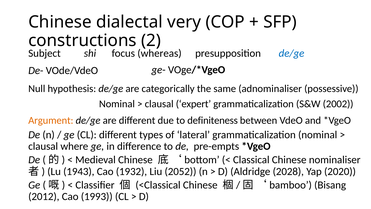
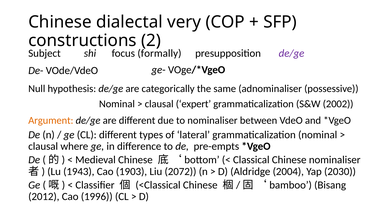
whereas: whereas -> formally
de/ge at (292, 53) colour: blue -> purple
to definiteness: definiteness -> nominaliser
1932: 1932 -> 1903
2052: 2052 -> 2072
2028: 2028 -> 2004
2020: 2020 -> 2030
1993: 1993 -> 1996
